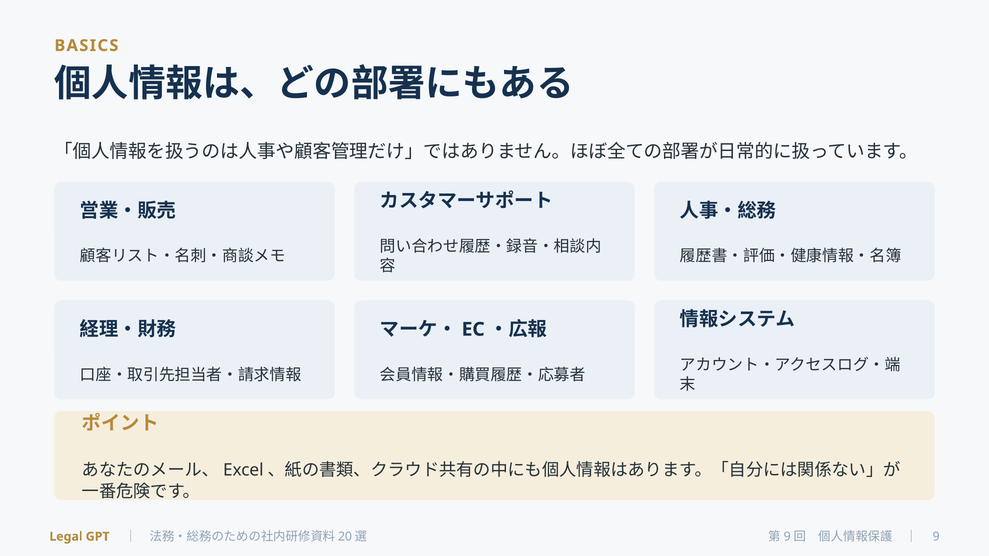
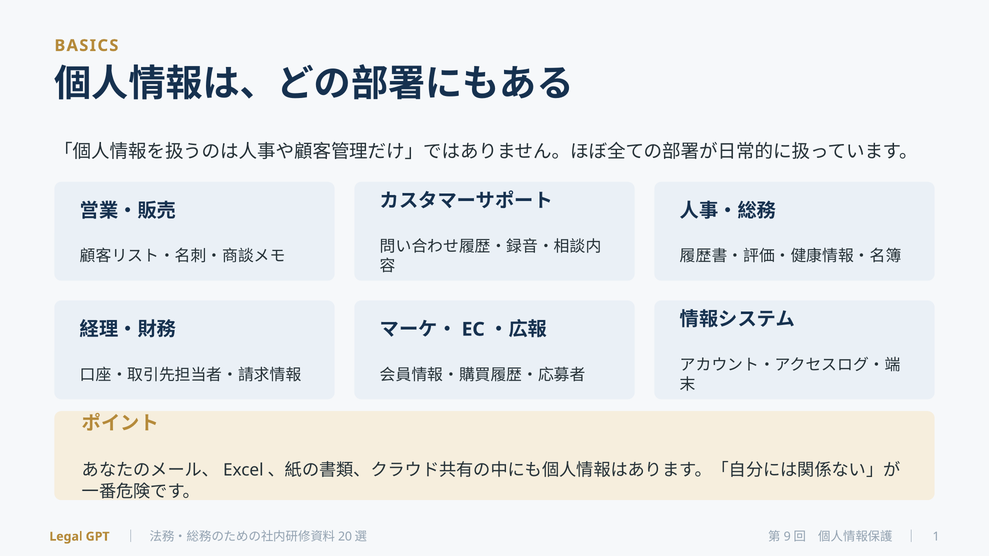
9: 9 -> 1
